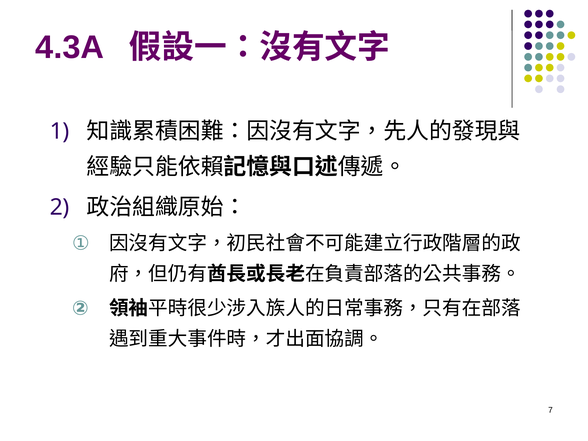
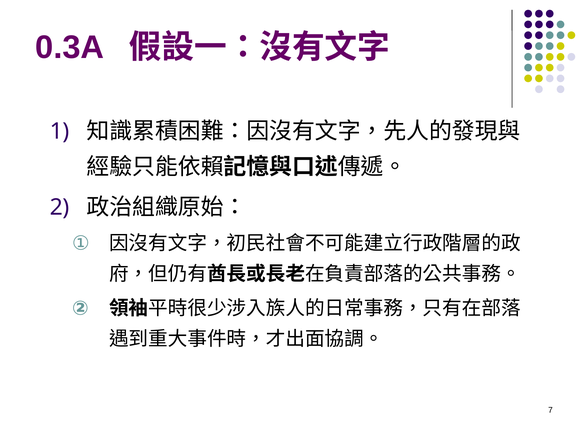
4.3A: 4.3A -> 0.3A
